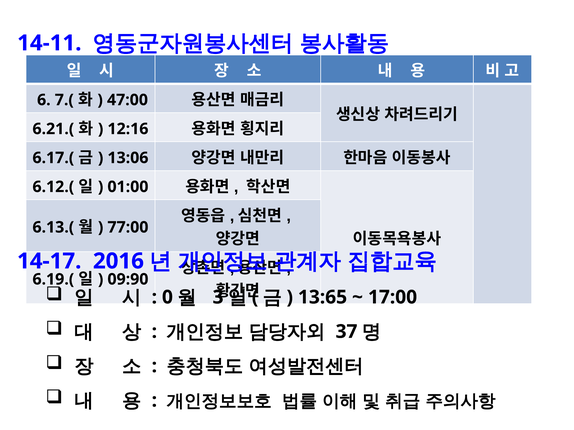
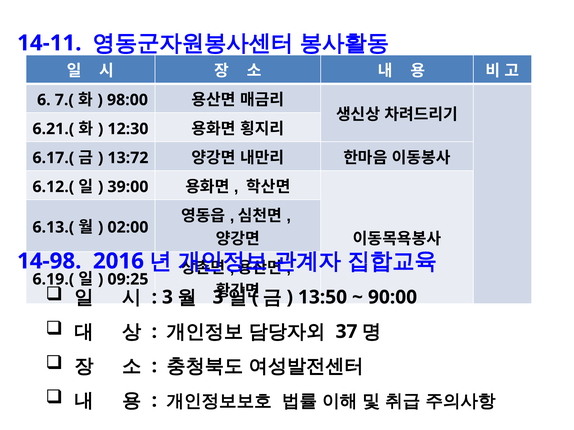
47:00: 47:00 -> 98:00
12:16: 12:16 -> 12:30
13:06: 13:06 -> 13:72
01:00: 01:00 -> 39:00
77:00: 77:00 -> 02:00
14-17: 14-17 -> 14-98
09:90: 09:90 -> 09:25
0 at (167, 298): 0 -> 3
13:65: 13:65 -> 13:50
17:00: 17:00 -> 90:00
